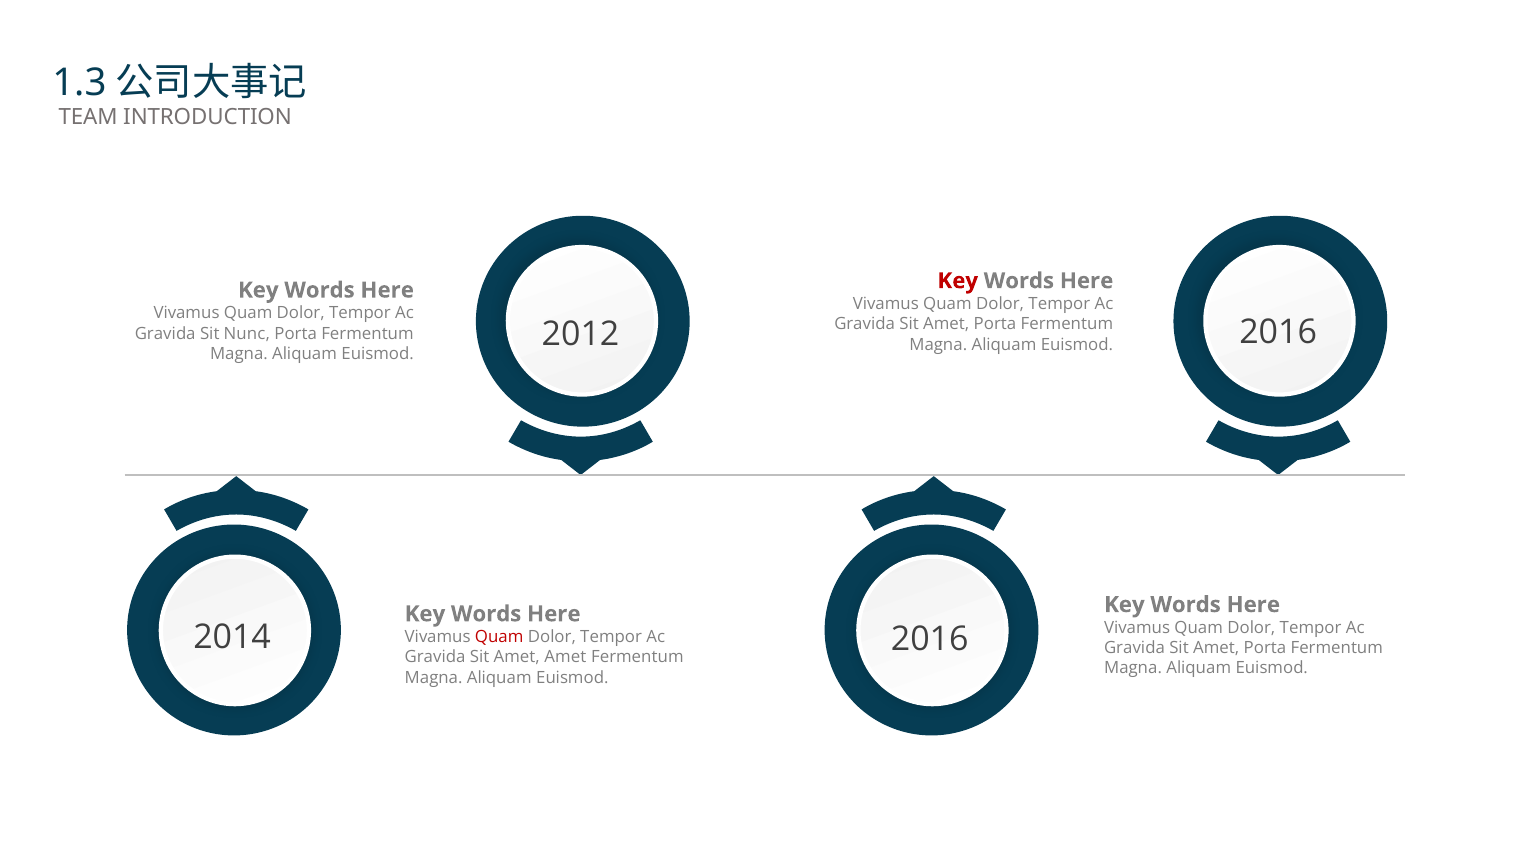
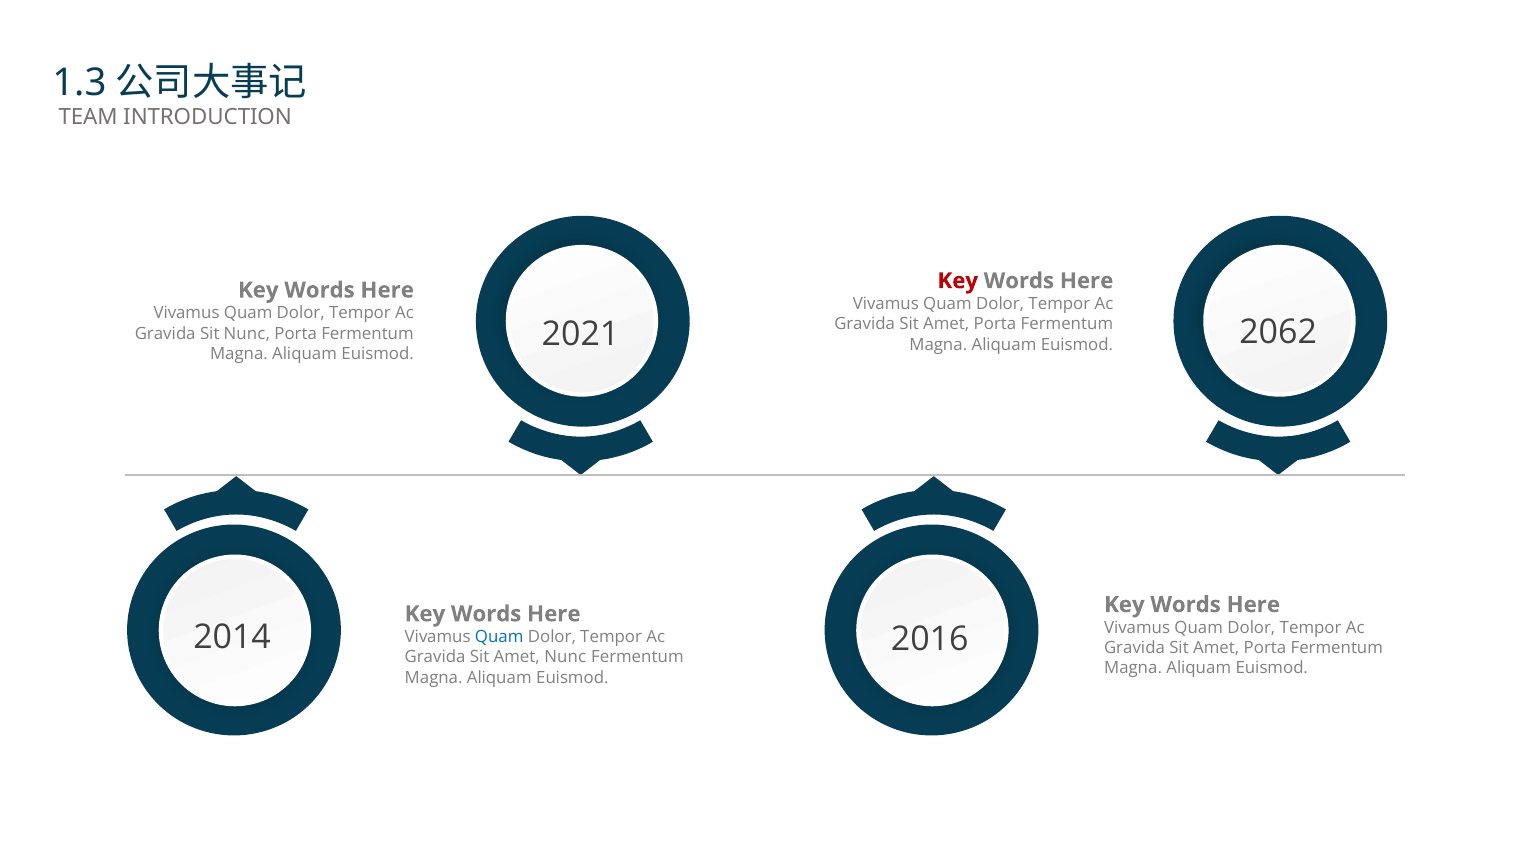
2016 at (1278, 332): 2016 -> 2062
2012: 2012 -> 2021
Quam at (499, 637) colour: red -> blue
Amet Amet: Amet -> Nunc
